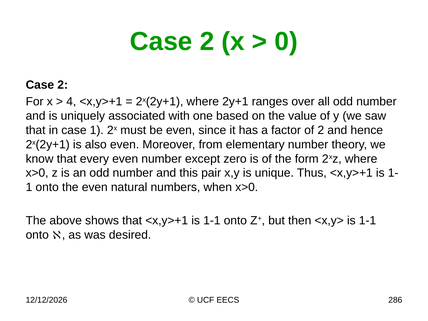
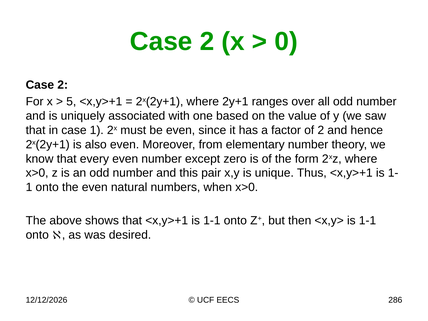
4: 4 -> 5
